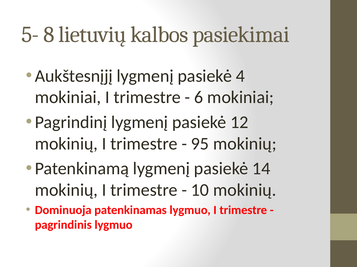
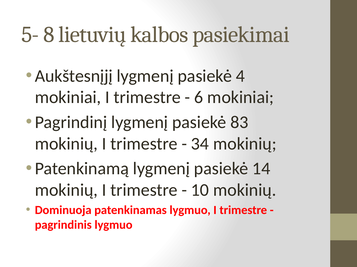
12: 12 -> 83
95: 95 -> 34
